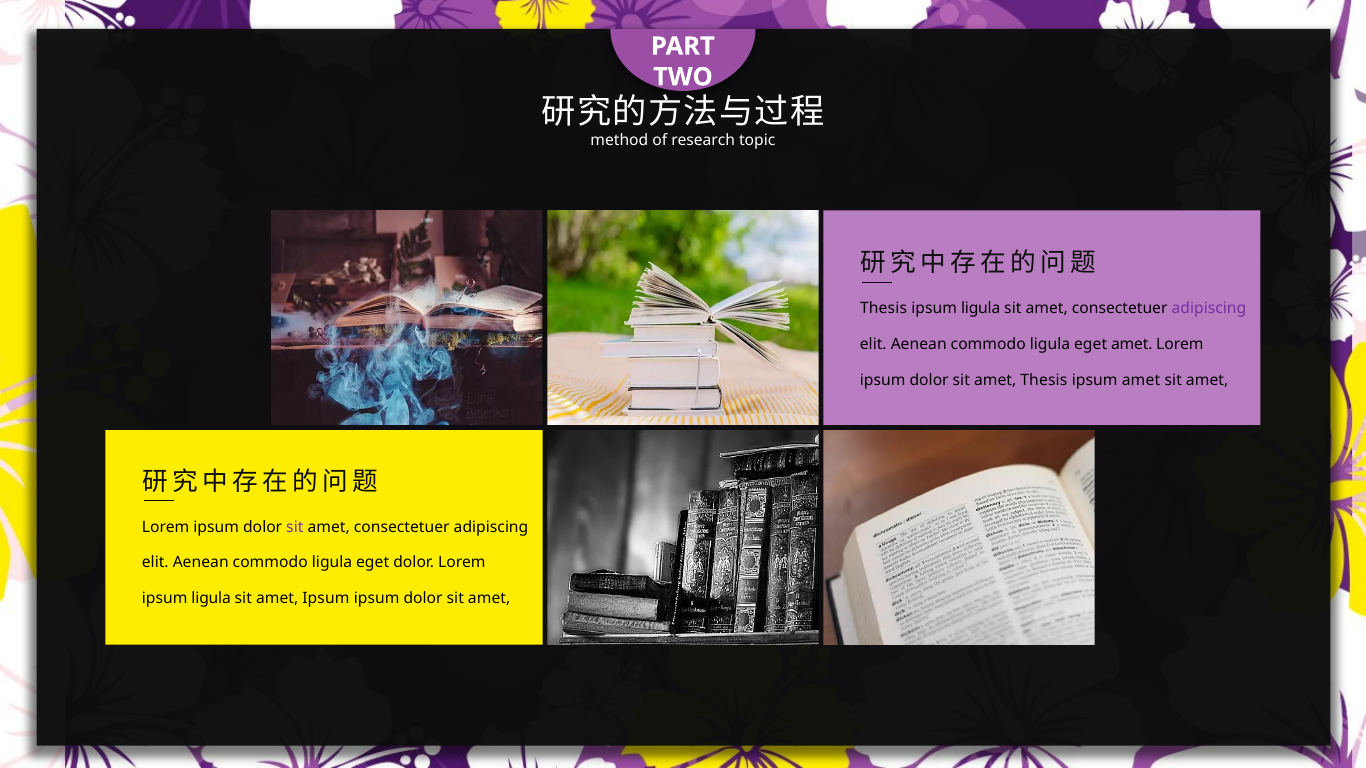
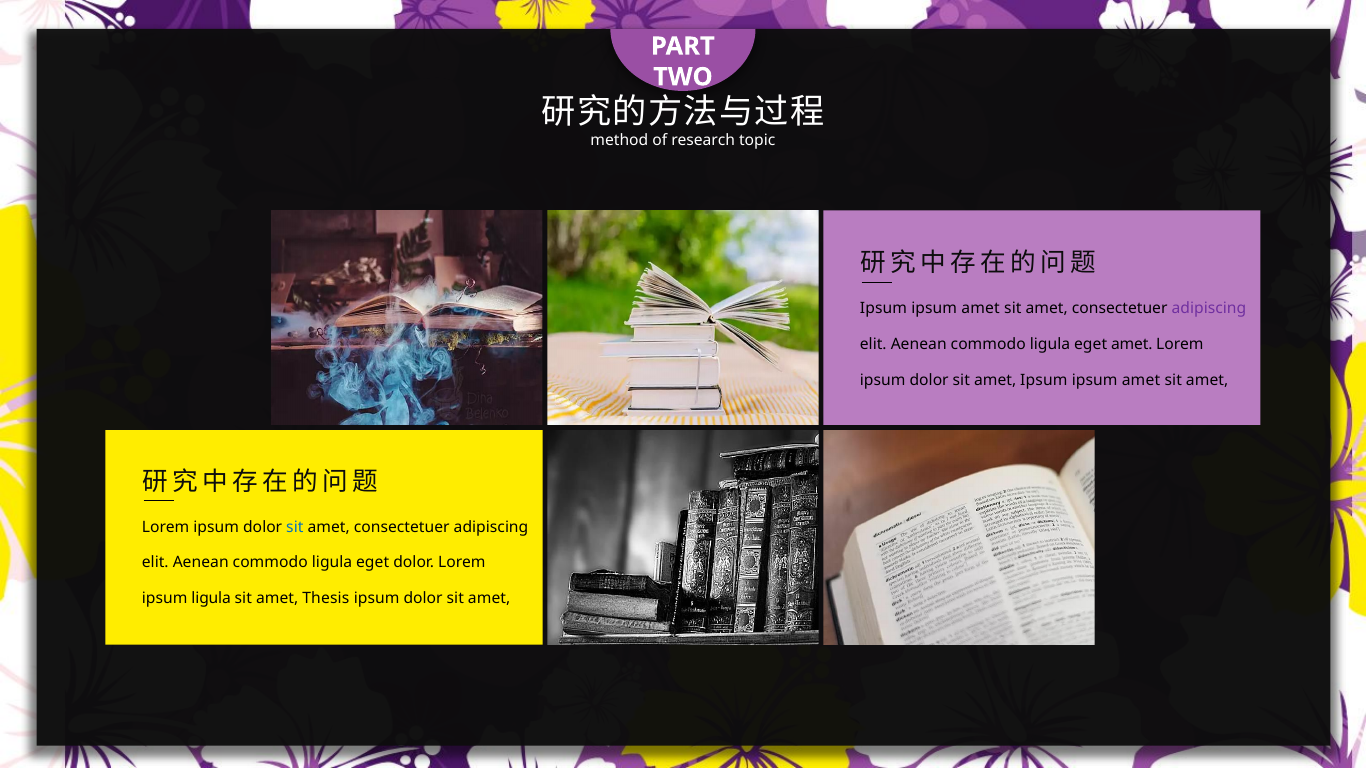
Thesis at (884, 309): Thesis -> Ipsum
ligula at (981, 309): ligula -> amet
amet Thesis: Thesis -> Ipsum
sit at (295, 527) colour: purple -> blue
amet Ipsum: Ipsum -> Thesis
